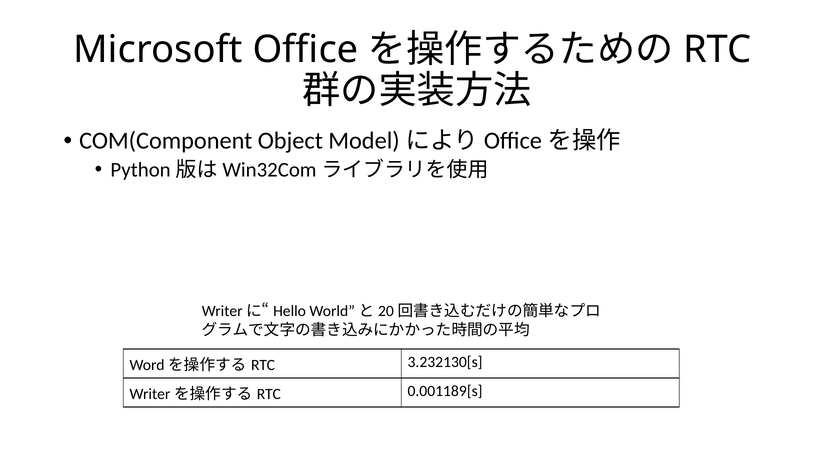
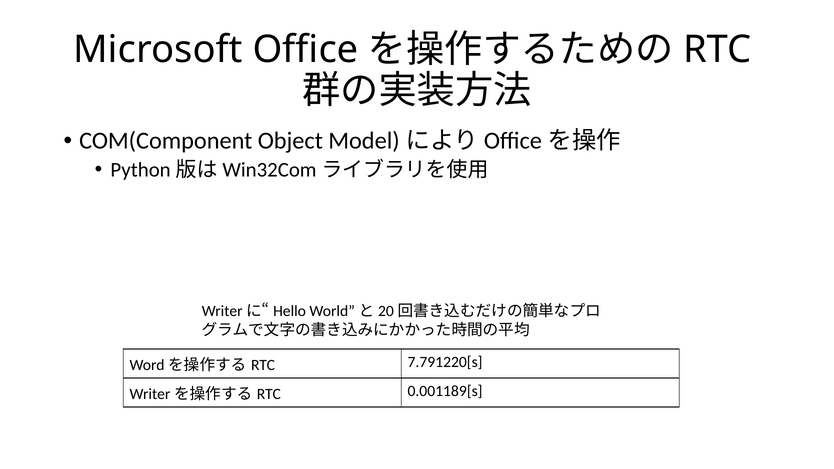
3.232130[s: 3.232130[s -> 7.791220[s
